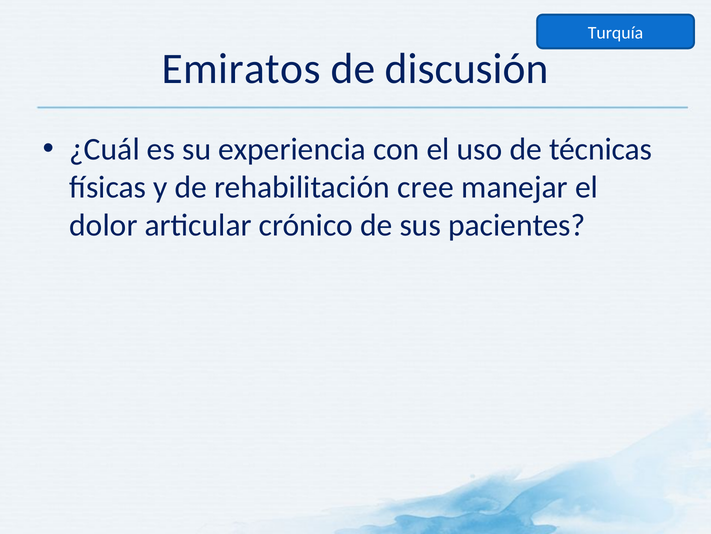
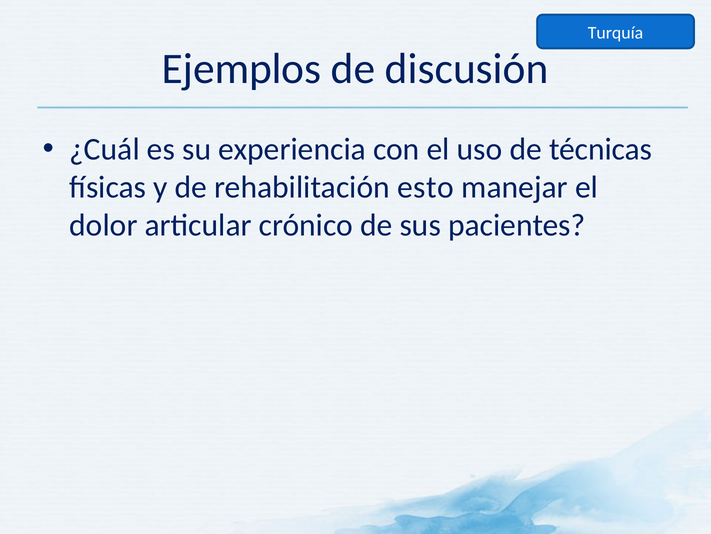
Emiratos: Emiratos -> Ejemplos
cree: cree -> esto
